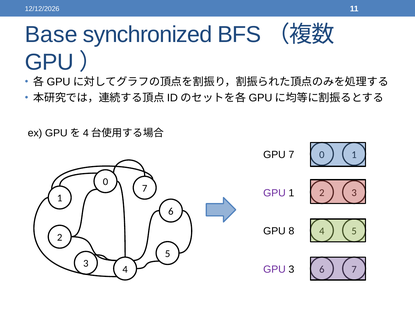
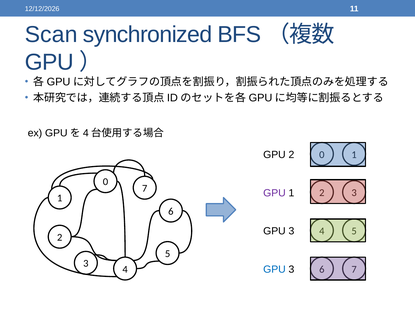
Base: Base -> Scan
GPU 7: 7 -> 2
8 at (291, 231): 8 -> 3
GPU at (274, 270) colour: purple -> blue
